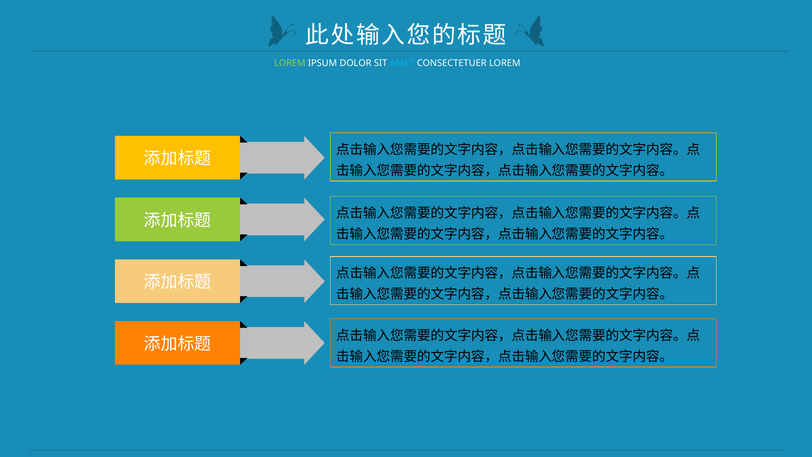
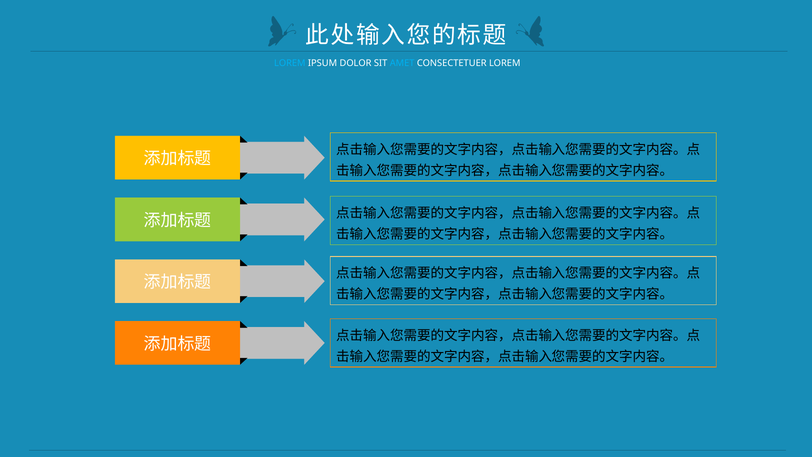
LOREM at (290, 63) colour: light green -> light blue
